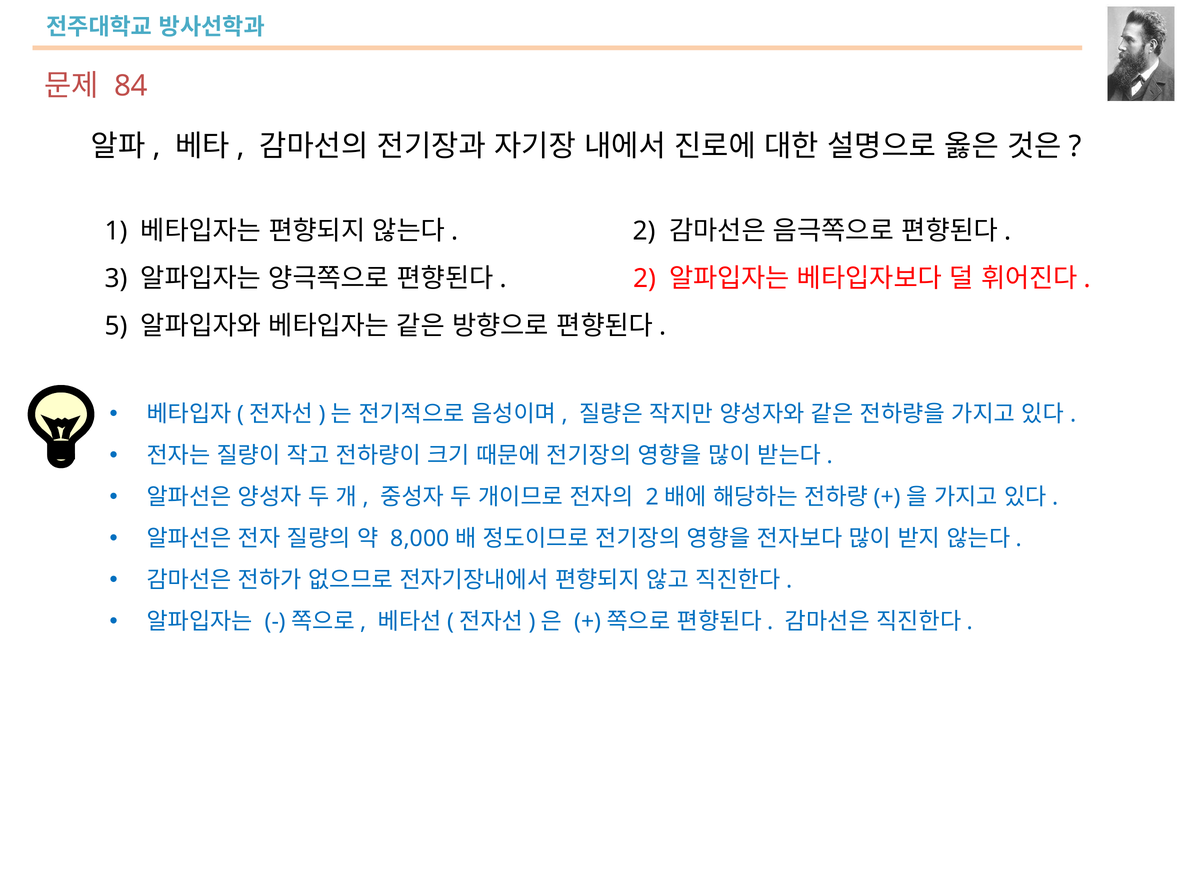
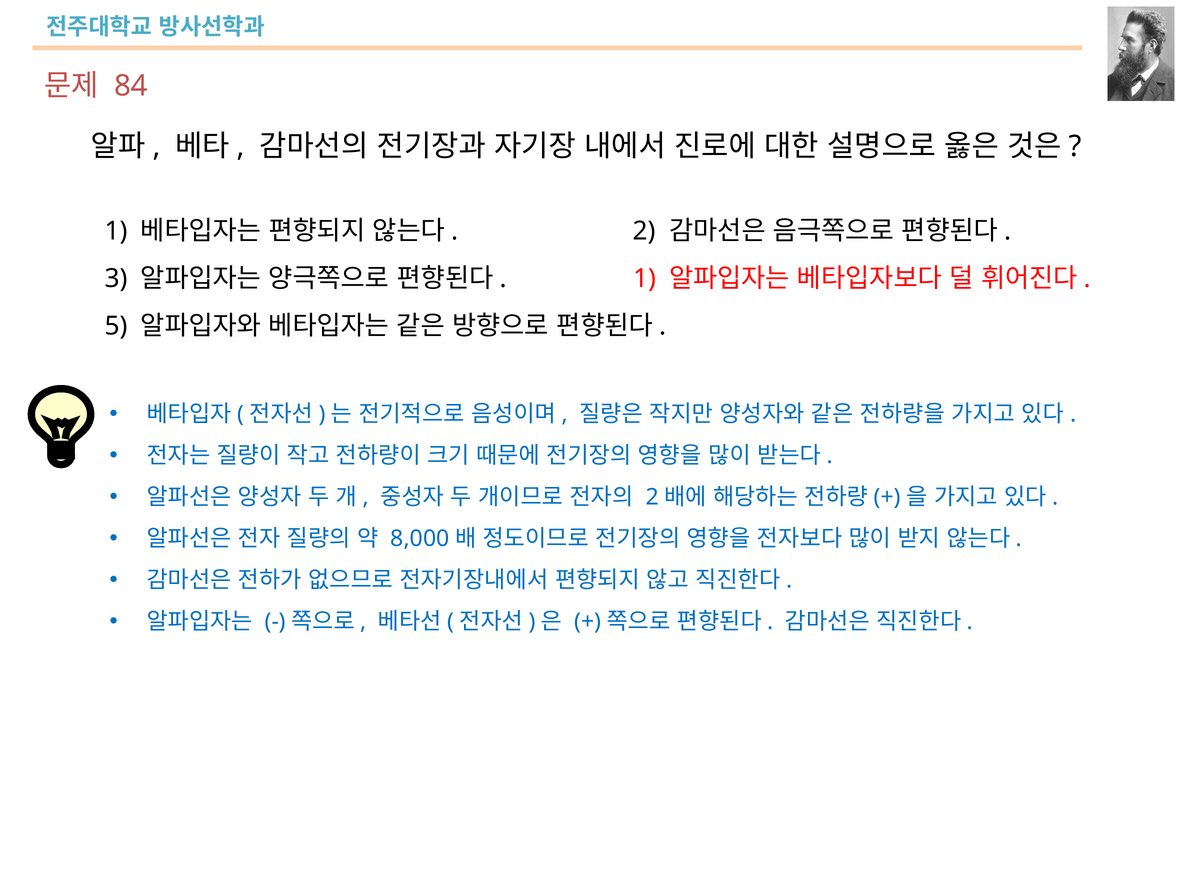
2 at (645, 279): 2 -> 1
